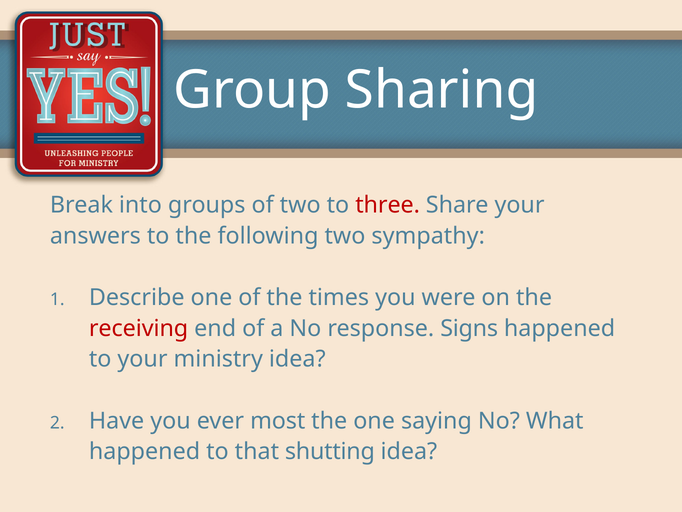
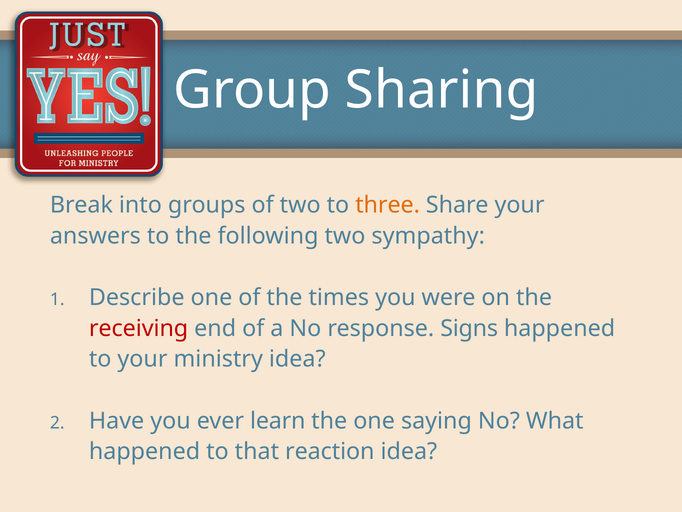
three colour: red -> orange
most: most -> learn
shutting: shutting -> reaction
